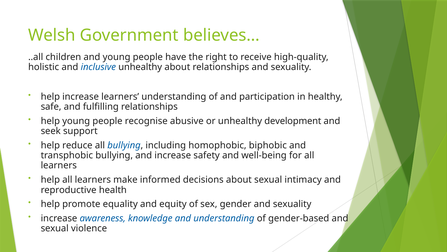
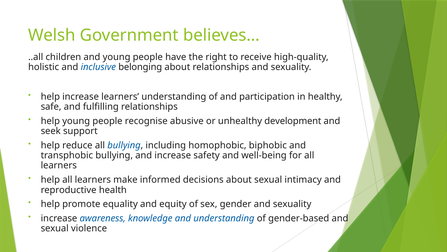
inclusive unhealthy: unhealthy -> belonging
